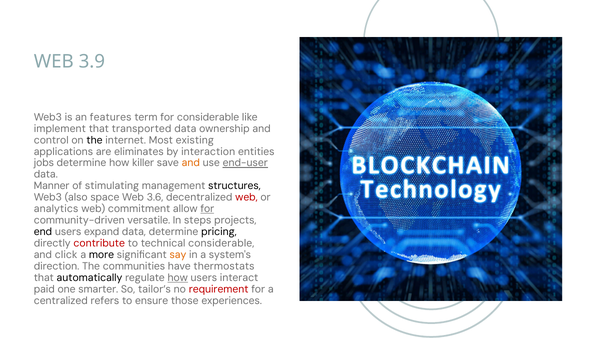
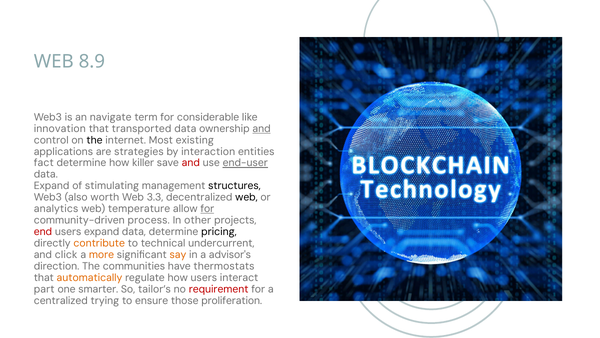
3.9: 3.9 -> 8.9
features: features -> navigate
implement: implement -> innovation
and at (262, 128) underline: none -> present
eliminates: eliminates -> strategies
jobs: jobs -> fact
and at (191, 163) colour: orange -> red
Manner at (52, 186): Manner -> Expand
space: space -> worth
3.6: 3.6 -> 3.3
web at (246, 197) colour: red -> black
commitment: commitment -> temperature
versatile: versatile -> process
steps: steps -> other
end colour: black -> red
contribute colour: red -> orange
technical considerable: considerable -> undercurrent
more colour: black -> orange
system's: system's -> advisor's
automatically colour: black -> orange
how at (178, 277) underline: present -> none
paid: paid -> part
refers: refers -> trying
experiences: experiences -> proliferation
